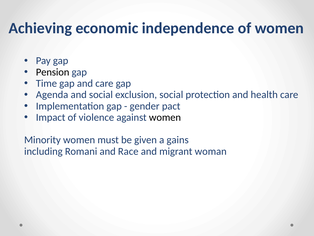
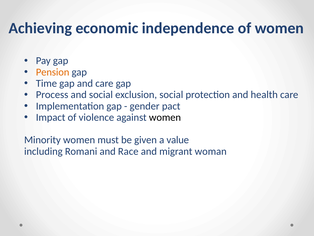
Pension colour: black -> orange
Agenda: Agenda -> Process
gains: gains -> value
